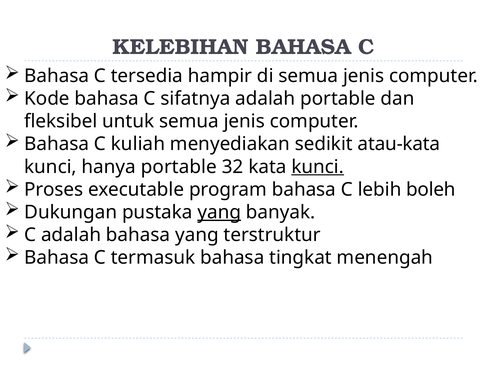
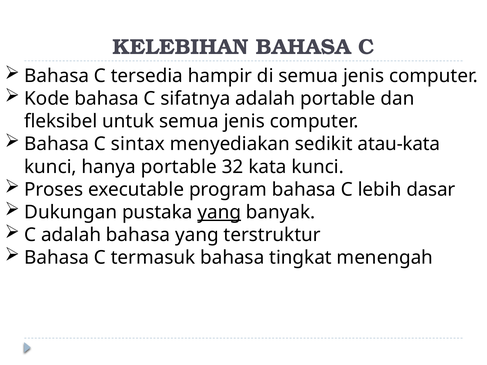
kuliah: kuliah -> sintax
kunci at (318, 167) underline: present -> none
boleh: boleh -> dasar
